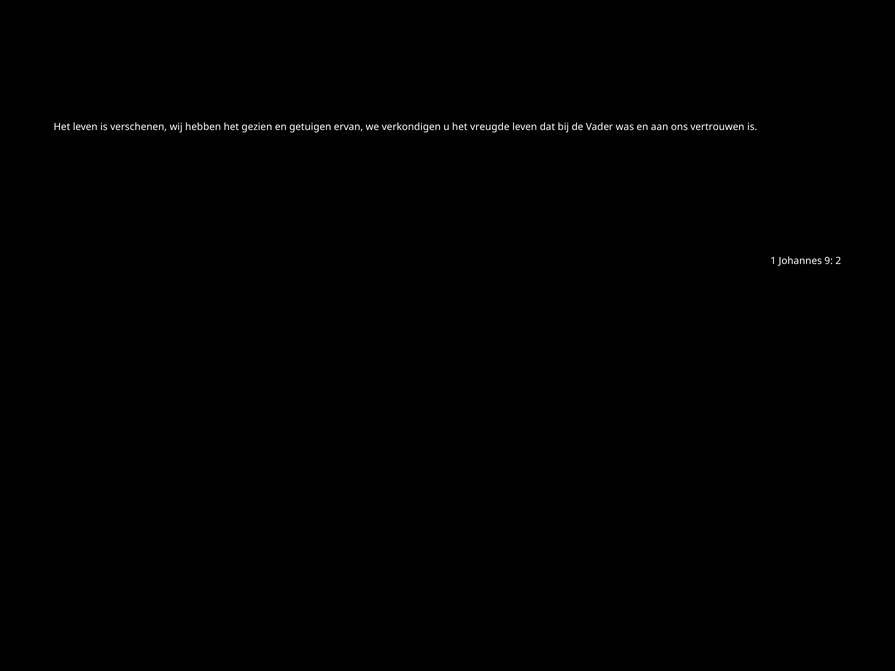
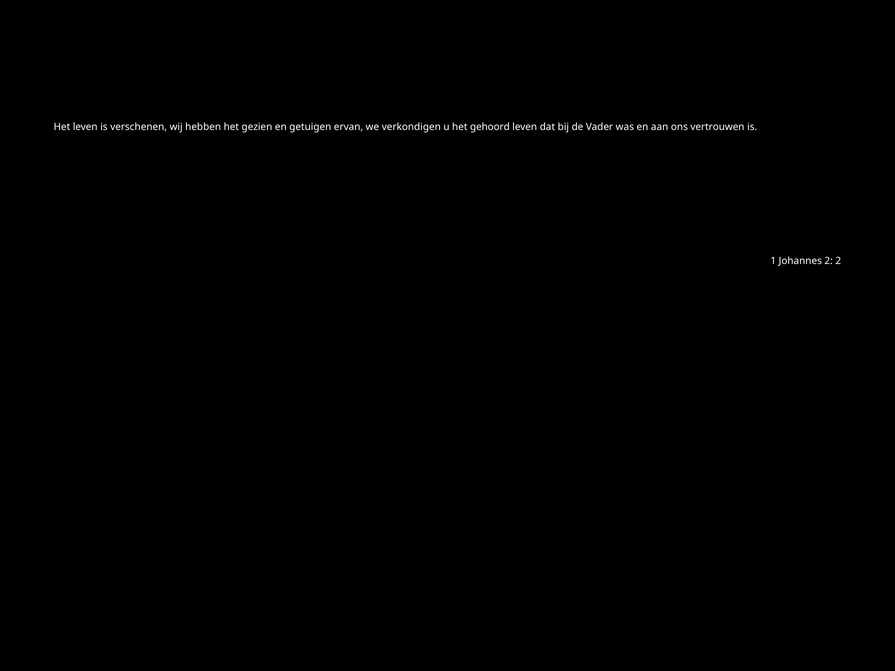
vreugde: vreugde -> gehoord
Johannes 9: 9 -> 2
